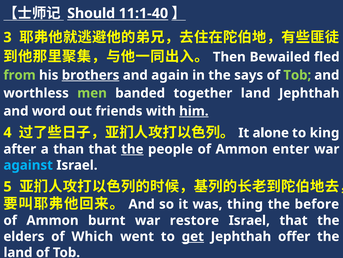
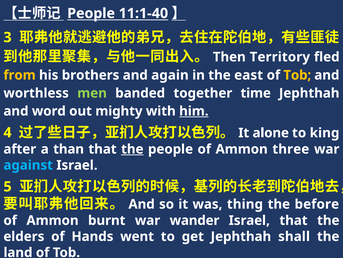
Should at (91, 13): Should -> People
Bewailed: Bewailed -> Territory
from colour: light green -> yellow
brothers underline: present -> none
says: says -> east
Tob at (297, 75) colour: light green -> yellow
together land: land -> time
friends: friends -> mighty
enter: enter -> three
restore: restore -> wander
Which: Which -> Hands
get underline: present -> none
offer: offer -> shall
